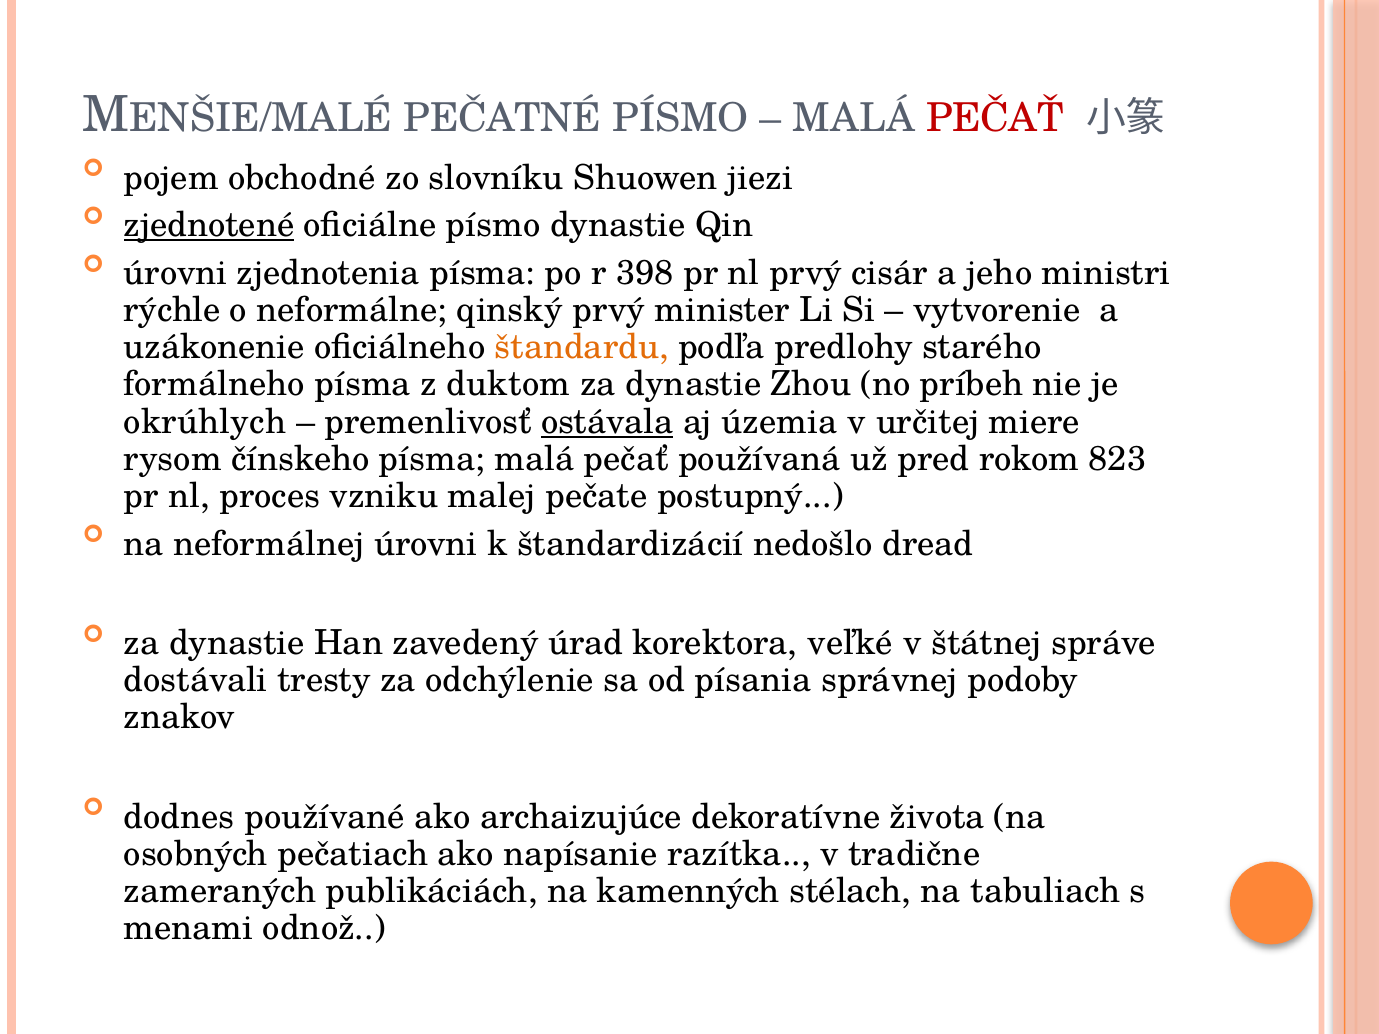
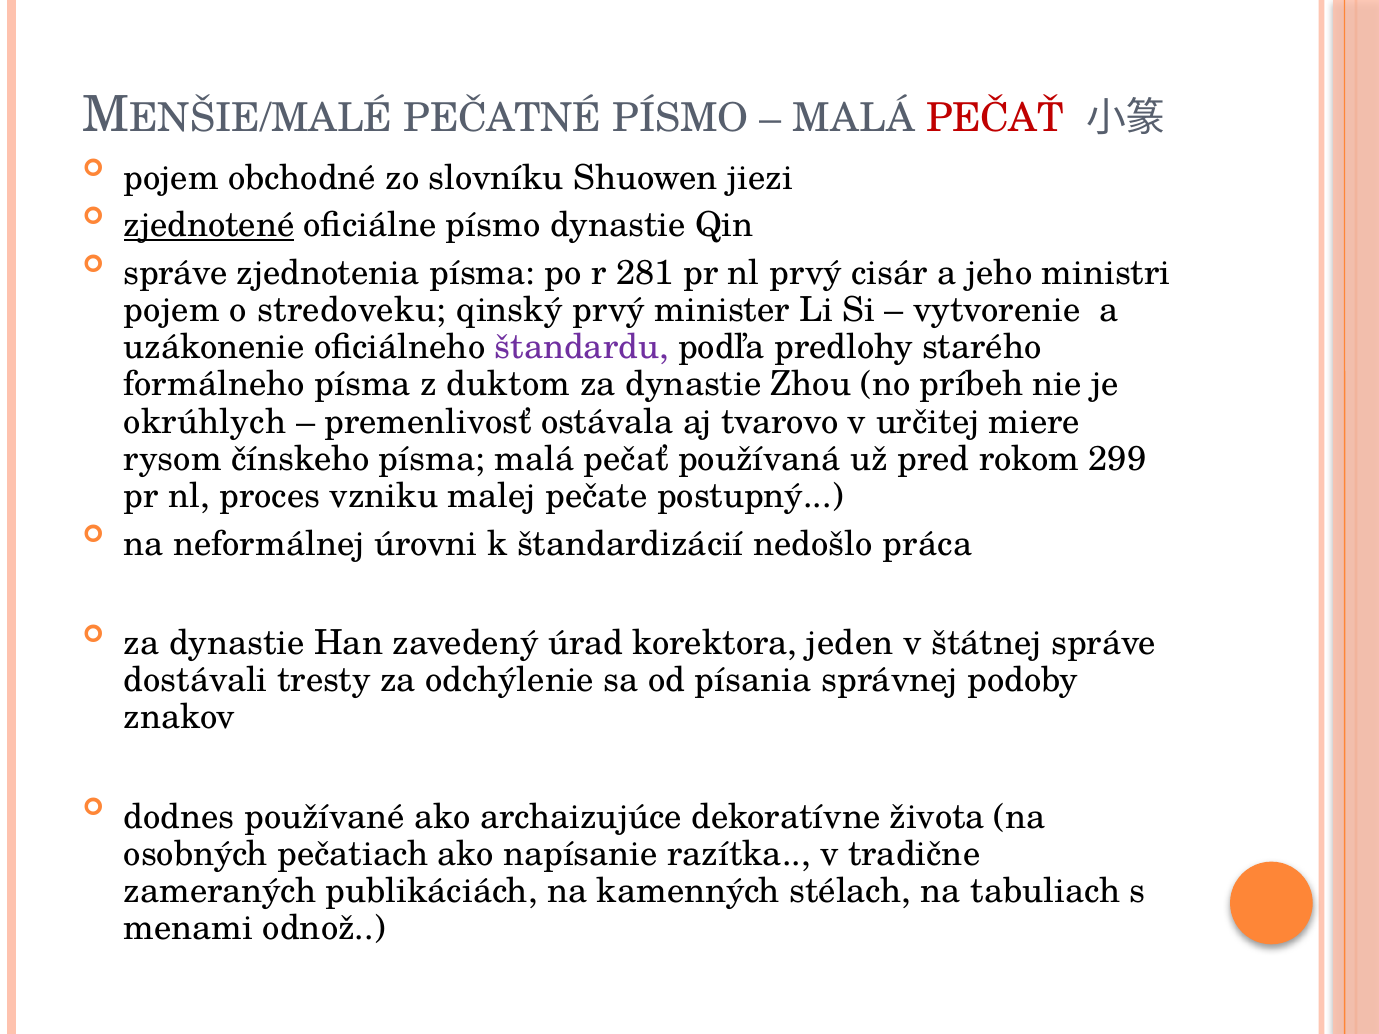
úrovni at (176, 273): úrovni -> správe
398: 398 -> 281
rýchle at (172, 310): rýchle -> pojem
neformálne: neformálne -> stredoveku
štandardu colour: orange -> purple
ostávala underline: present -> none
územia: územia -> tvarovo
823: 823 -> 299
dread: dread -> práca
veľké: veľké -> jeden
